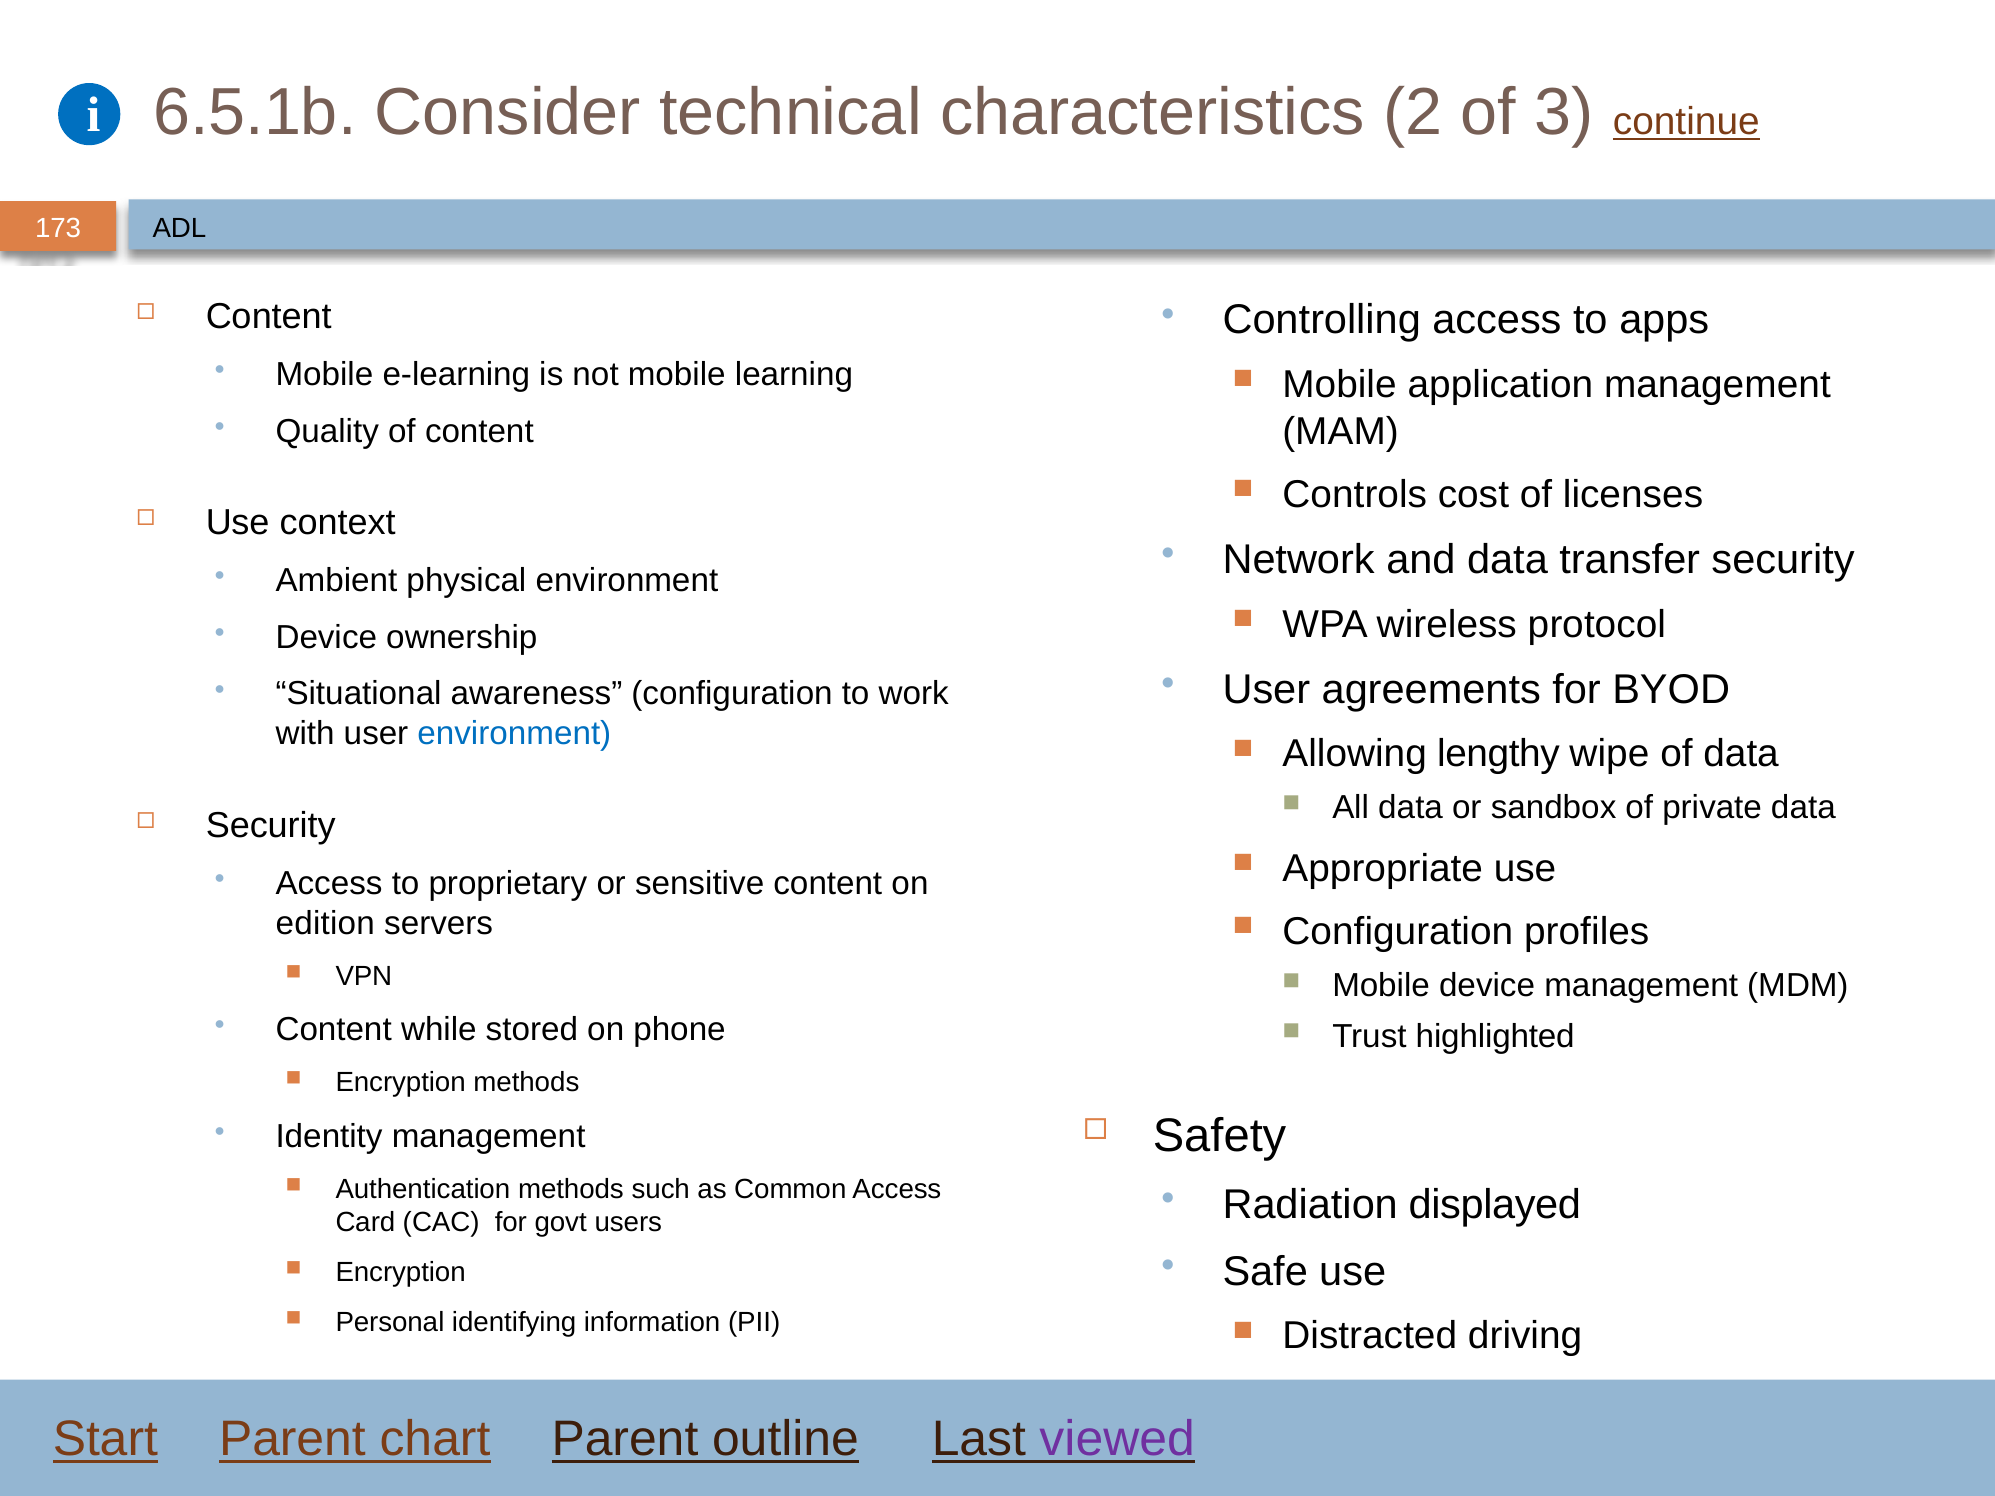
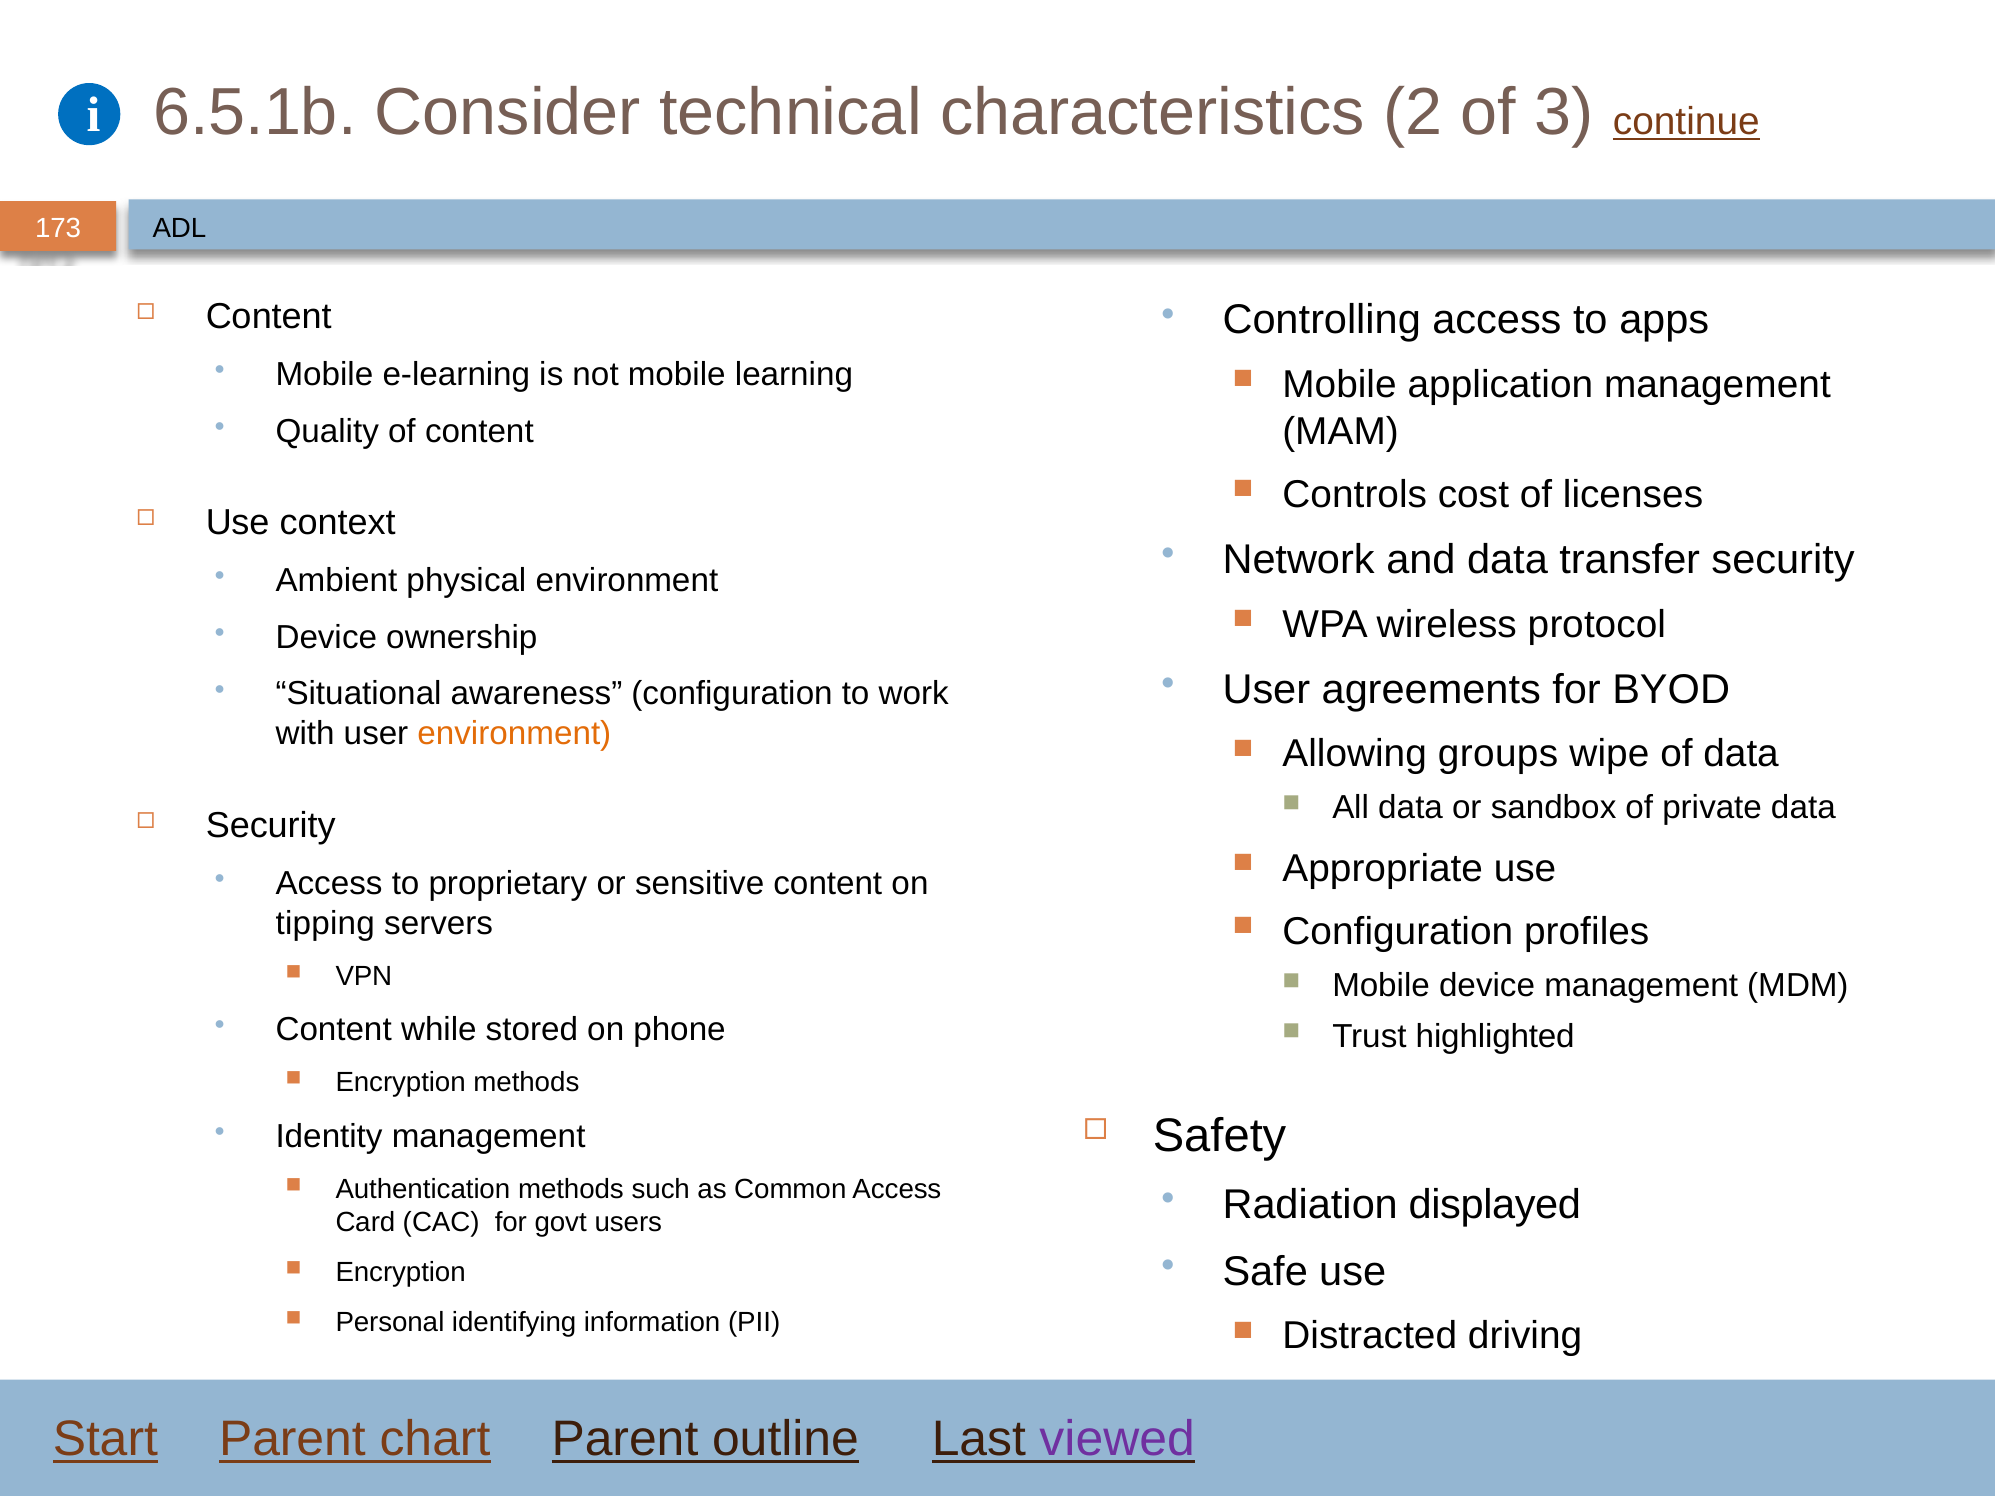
environment at (514, 734) colour: blue -> orange
lengthy: lengthy -> groups
edition: edition -> tipping
